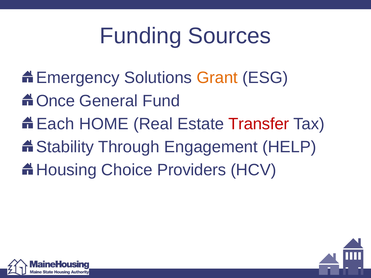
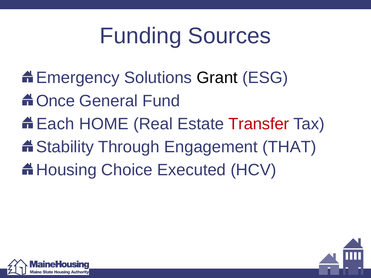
Grant colour: orange -> black
HELP: HELP -> THAT
Providers: Providers -> Executed
